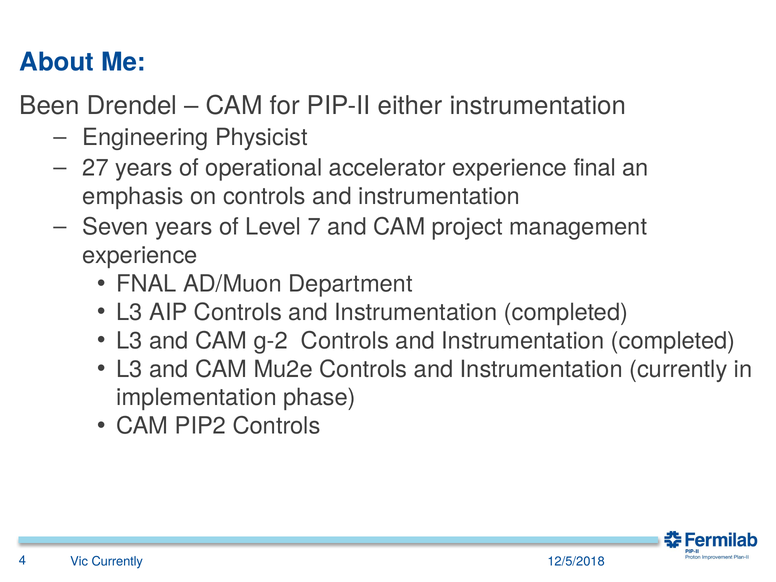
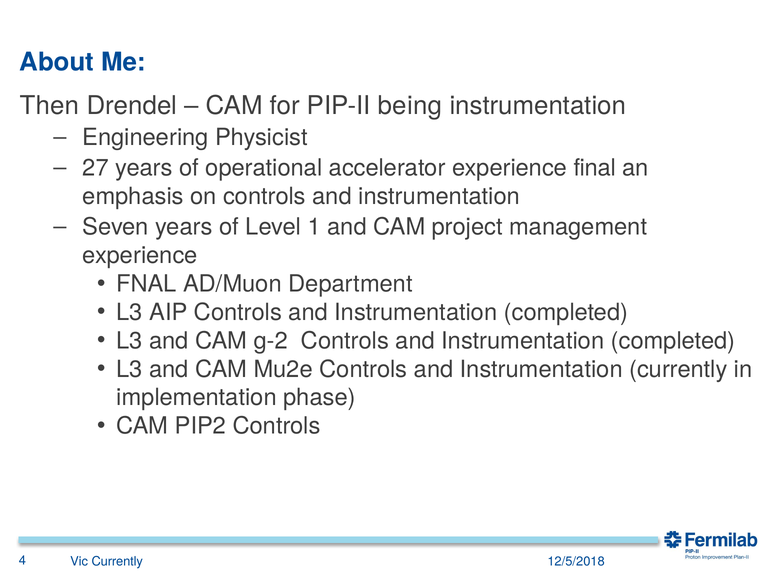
Been: Been -> Then
either: either -> being
7: 7 -> 1
